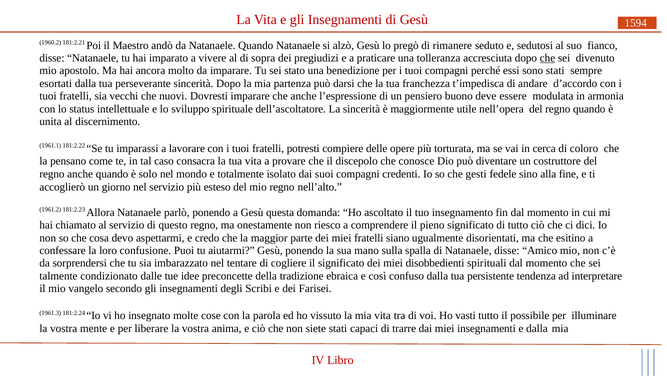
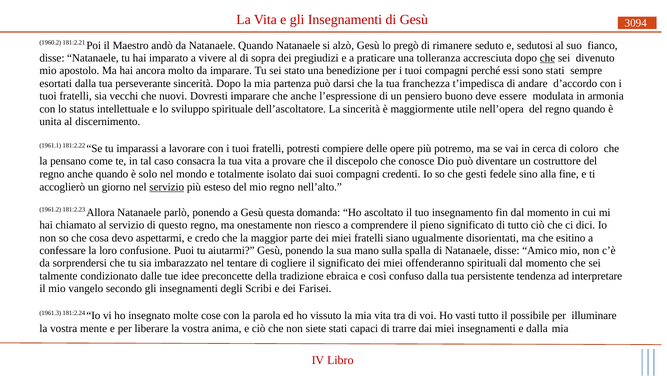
1594: 1594 -> 3094
torturata: torturata -> potremo
servizio at (167, 187) underline: none -> present
disobbedienti: disobbedienti -> offenderanno
